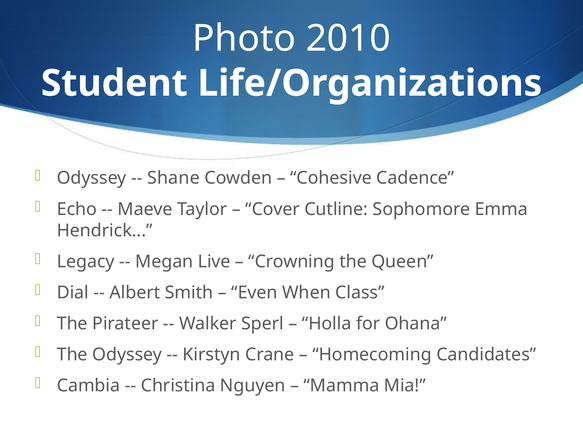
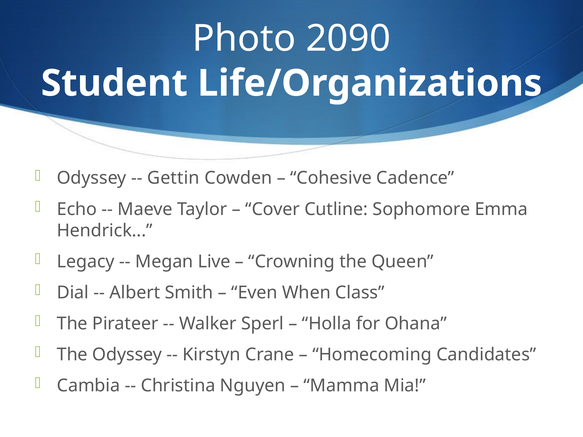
2010: 2010 -> 2090
Shane: Shane -> Gettin
